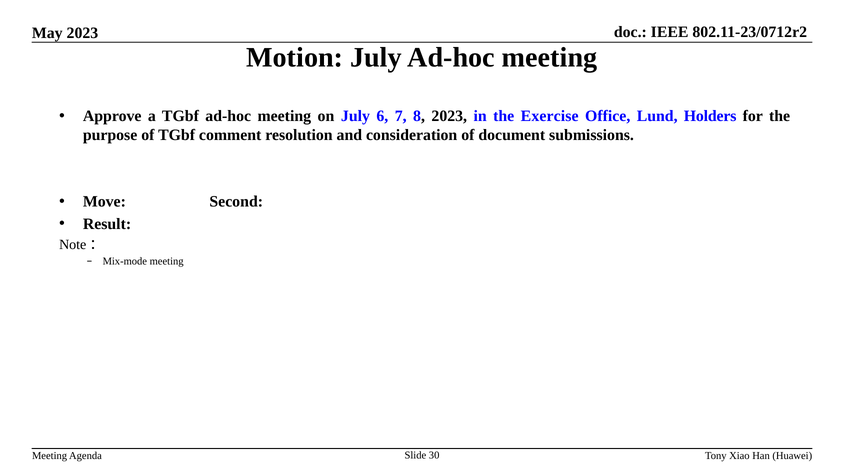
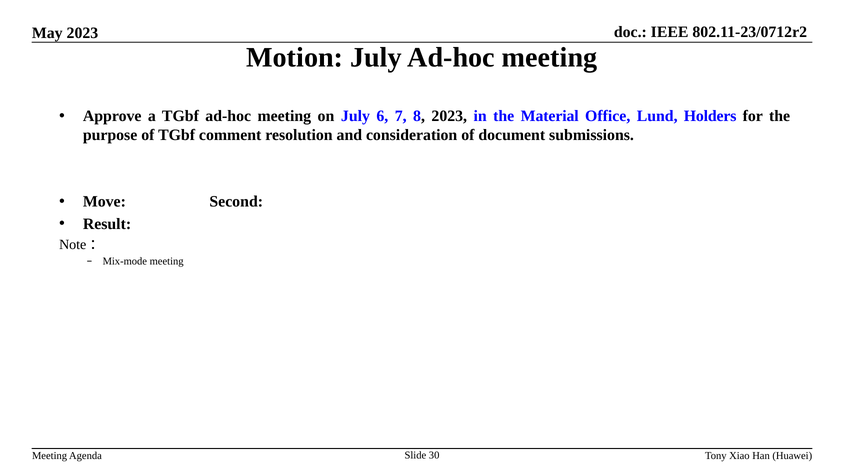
Exercise: Exercise -> Material
